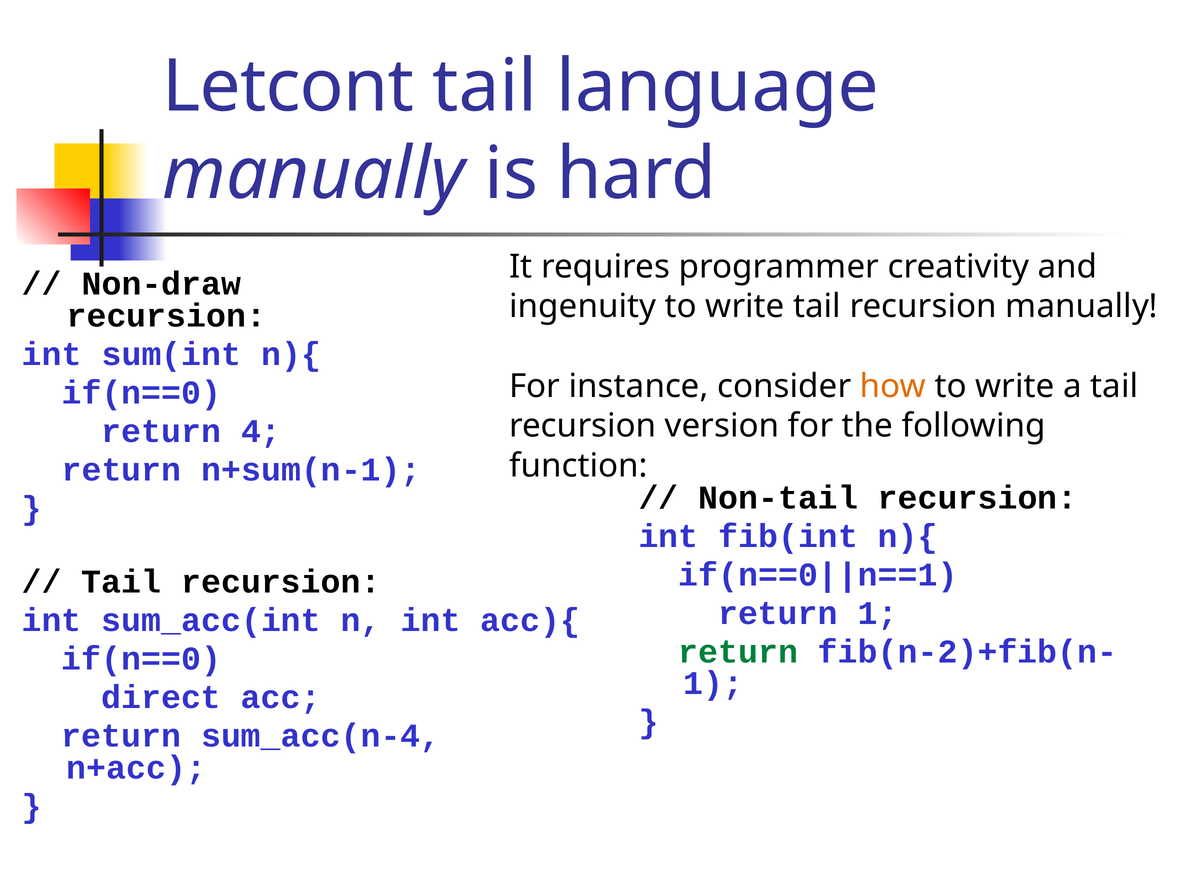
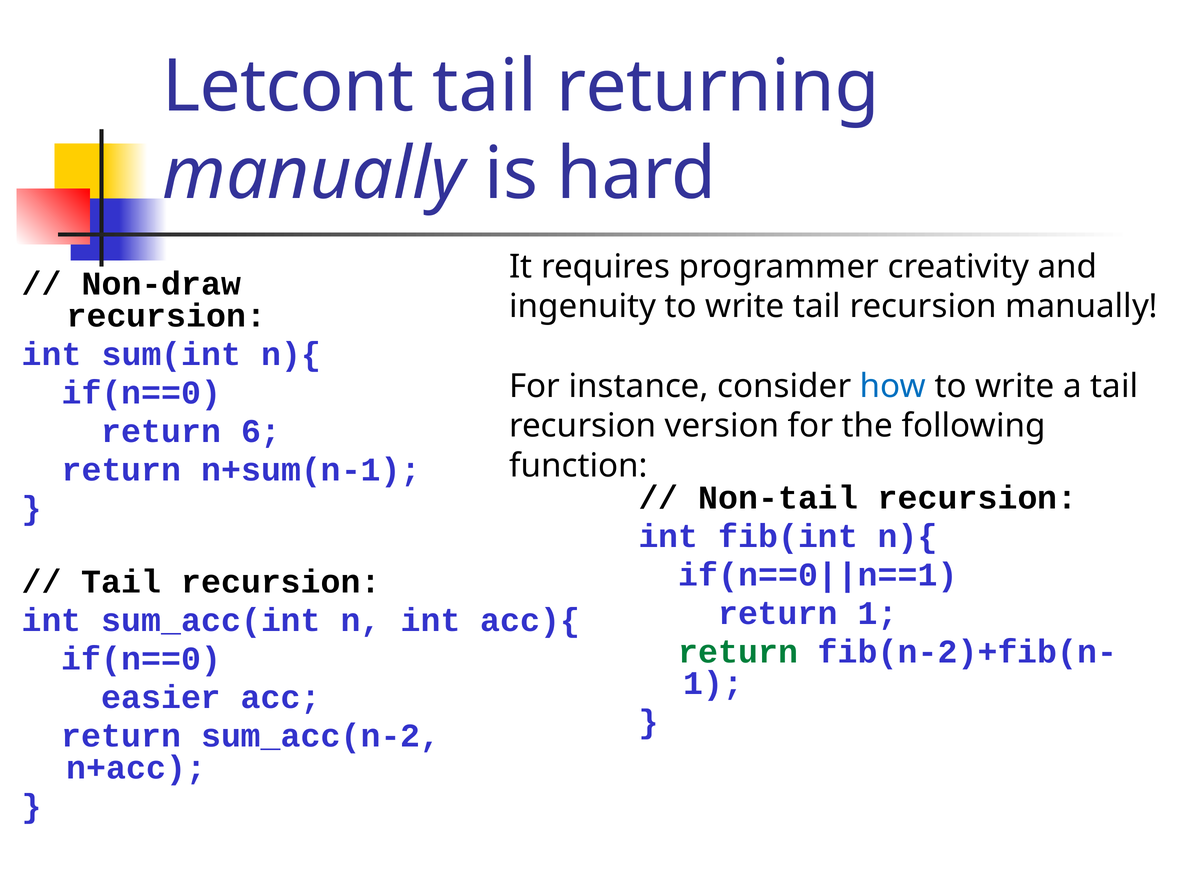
language: language -> returning
how colour: orange -> blue
4: 4 -> 6
direct: direct -> easier
sum_acc(n-4: sum_acc(n-4 -> sum_acc(n-2
